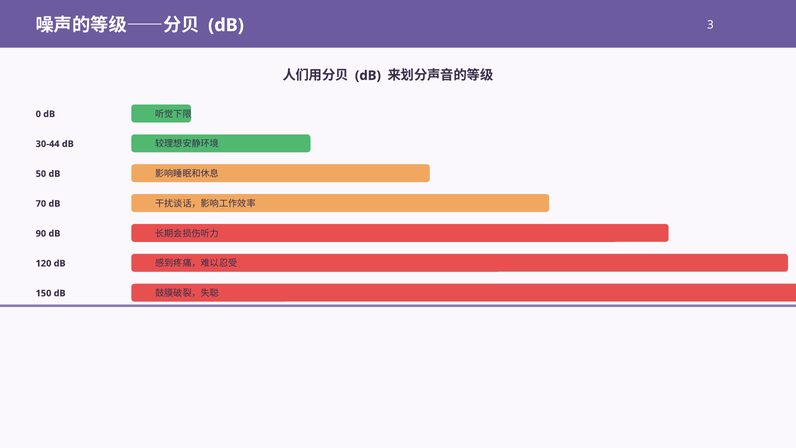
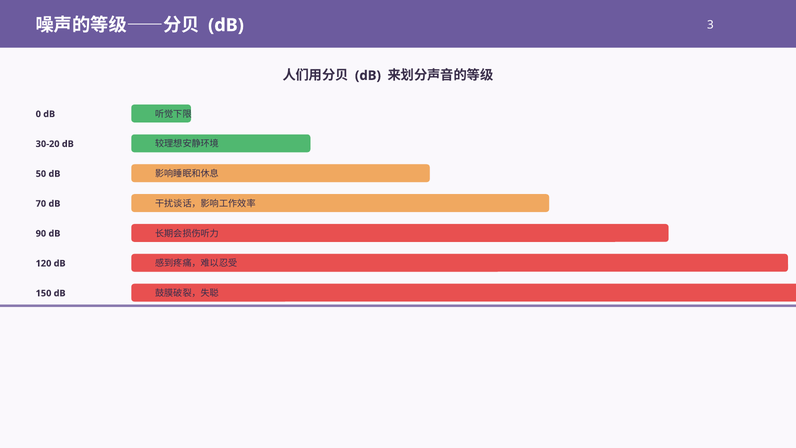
30-44: 30-44 -> 30-20
